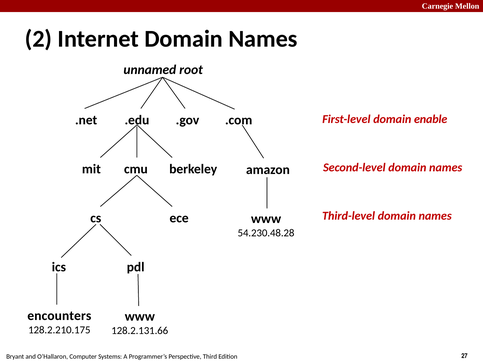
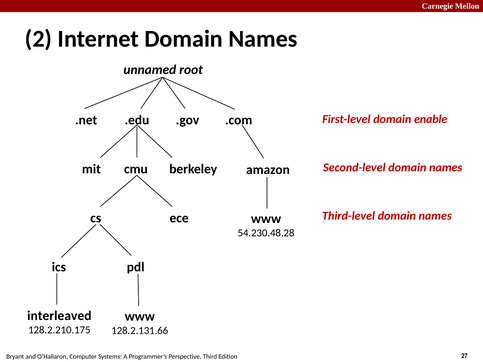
encounters: encounters -> interleaved
